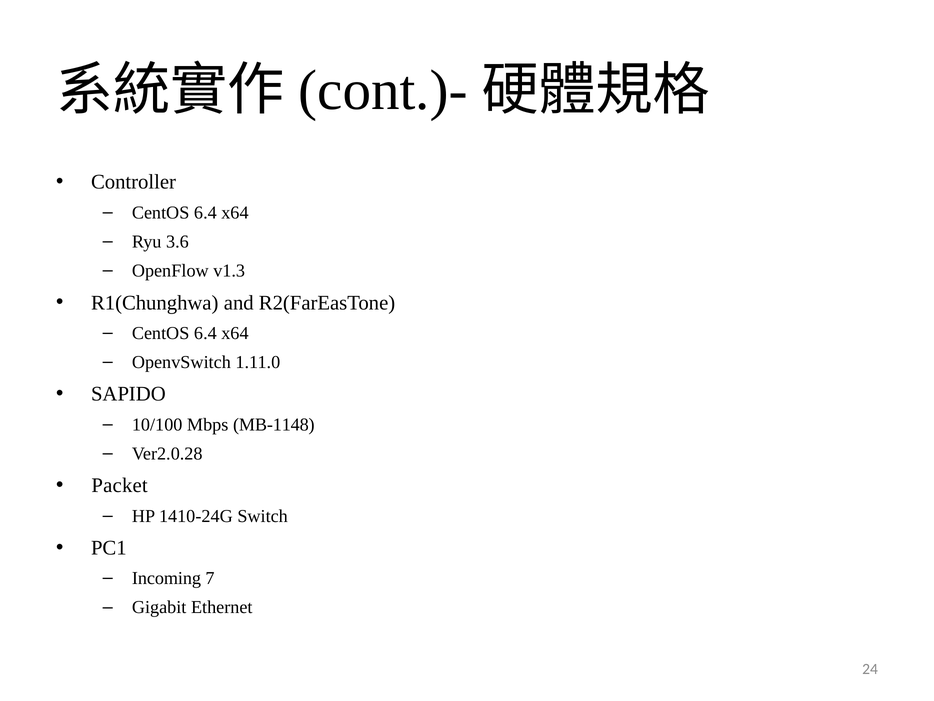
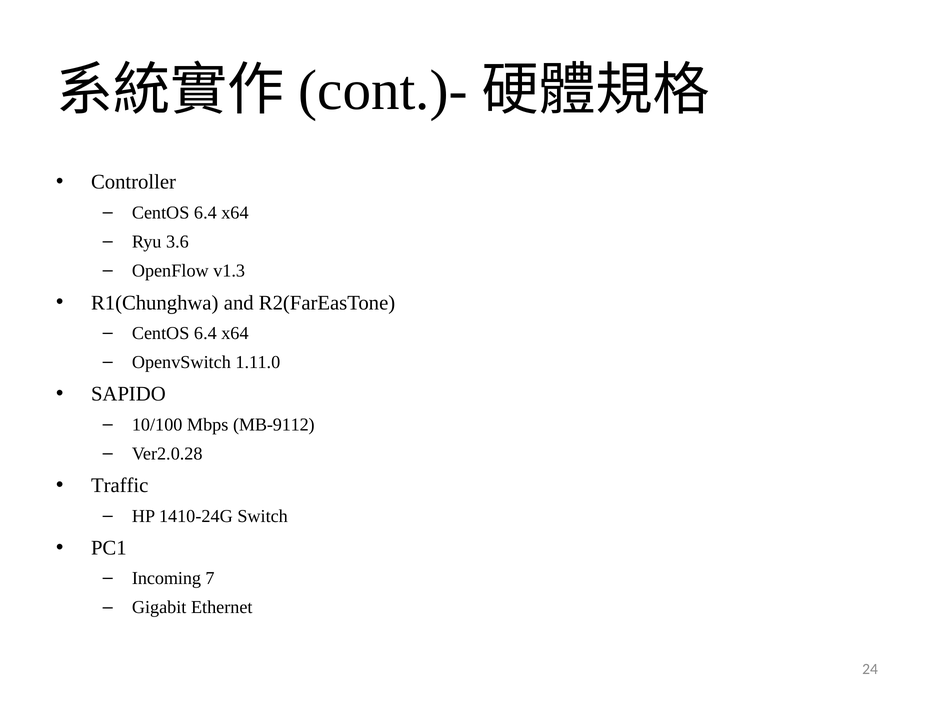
MB-1148: MB-1148 -> MB-9112
Packet: Packet -> Traffic
